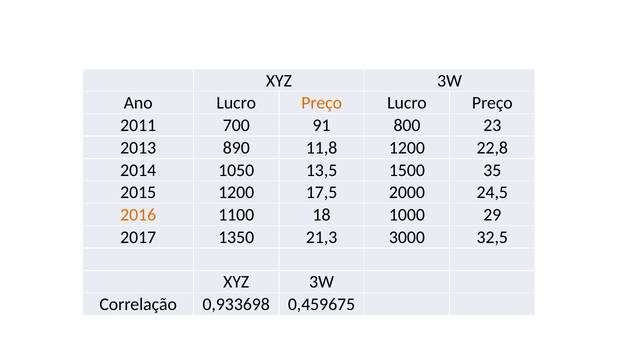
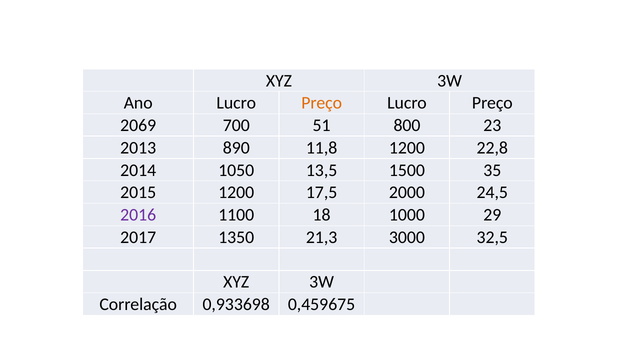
2011: 2011 -> 2069
91: 91 -> 51
2016 colour: orange -> purple
